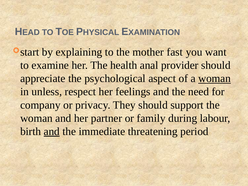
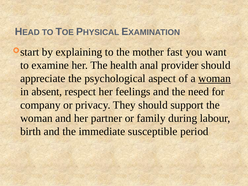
unless: unless -> absent
and at (52, 131) underline: present -> none
threatening: threatening -> susceptible
